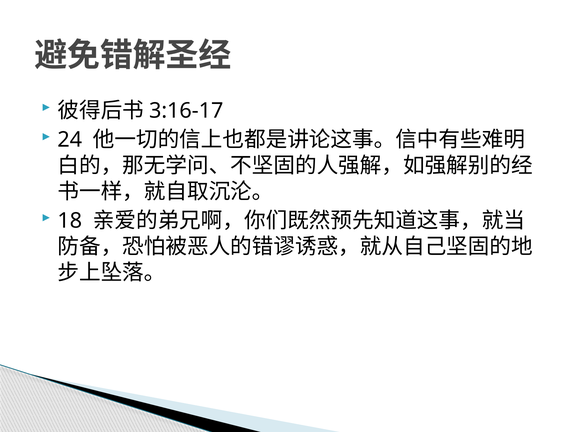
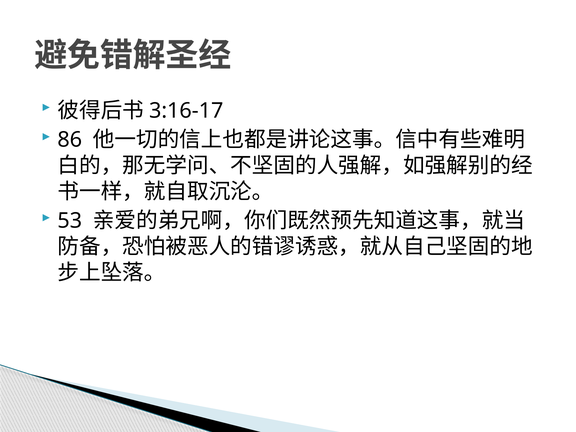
24: 24 -> 86
18: 18 -> 53
